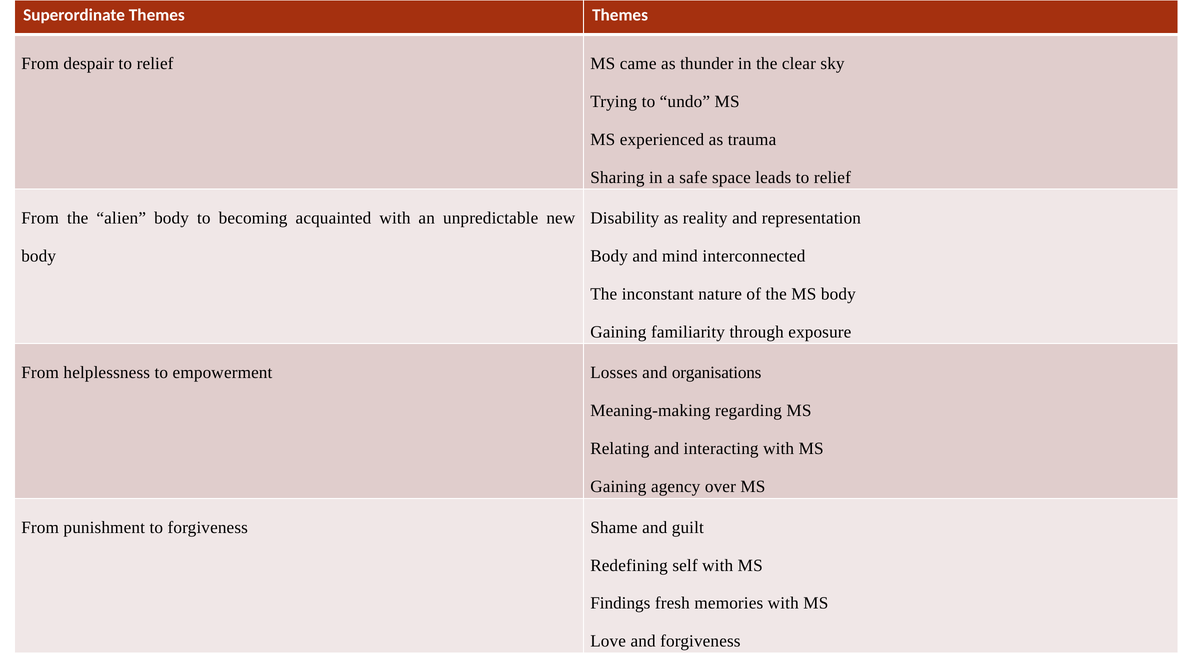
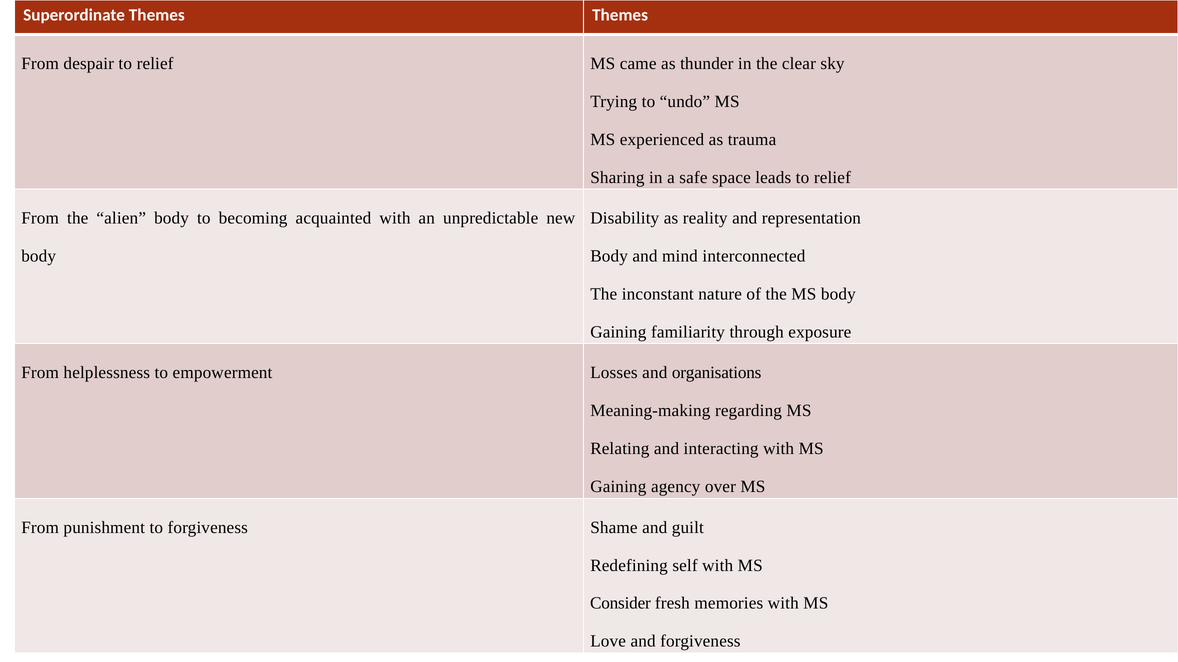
Findings: Findings -> Consider
